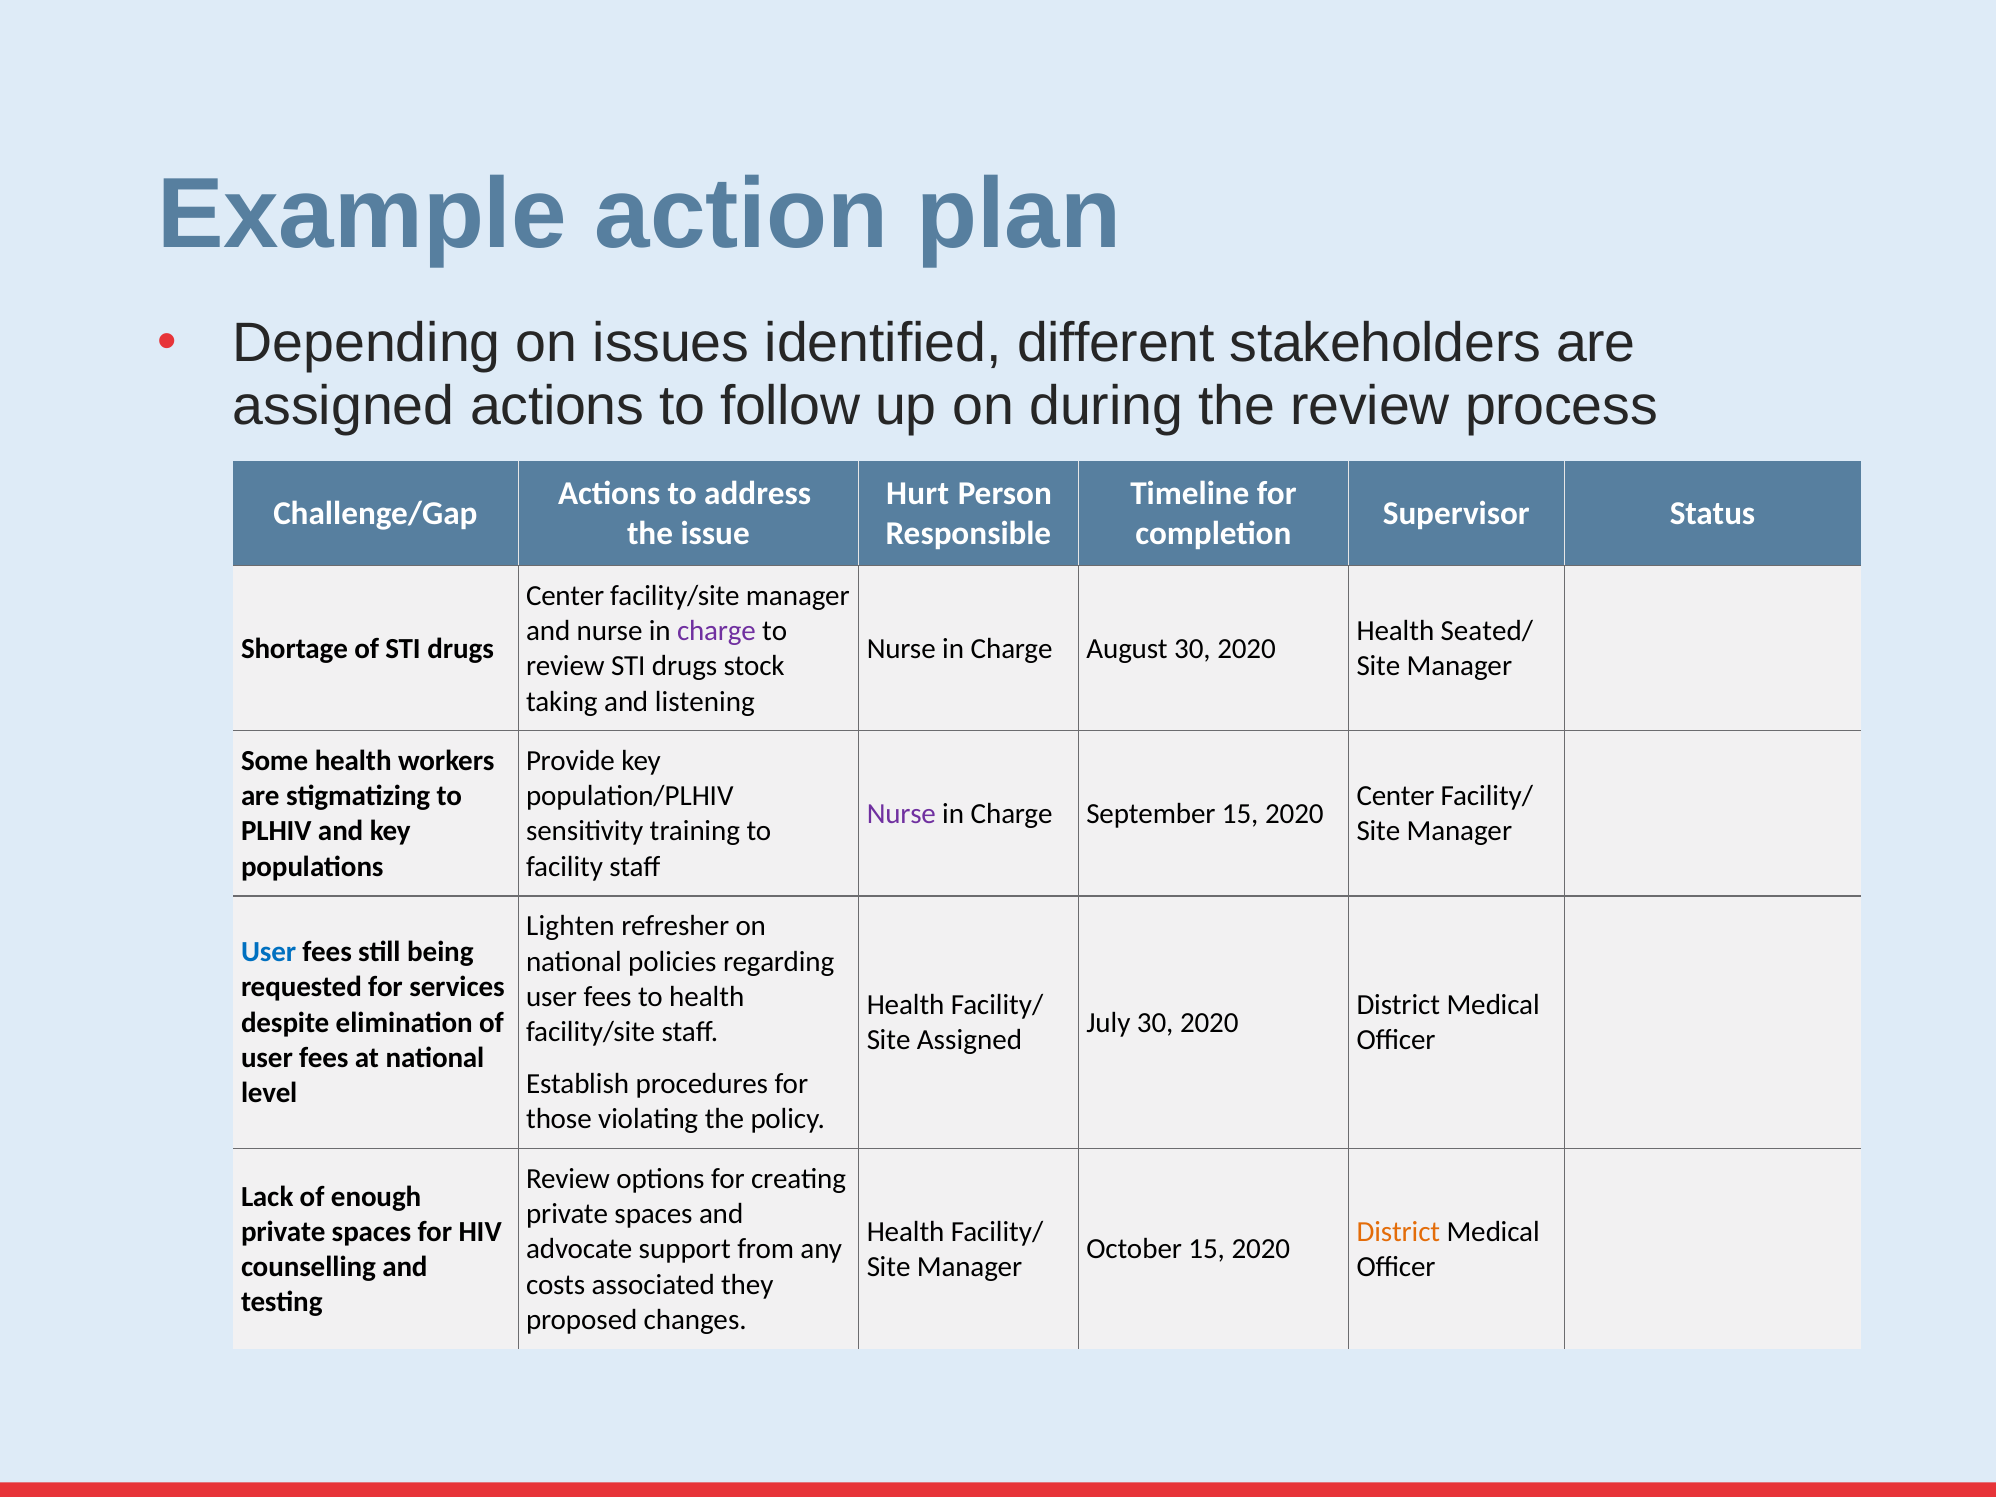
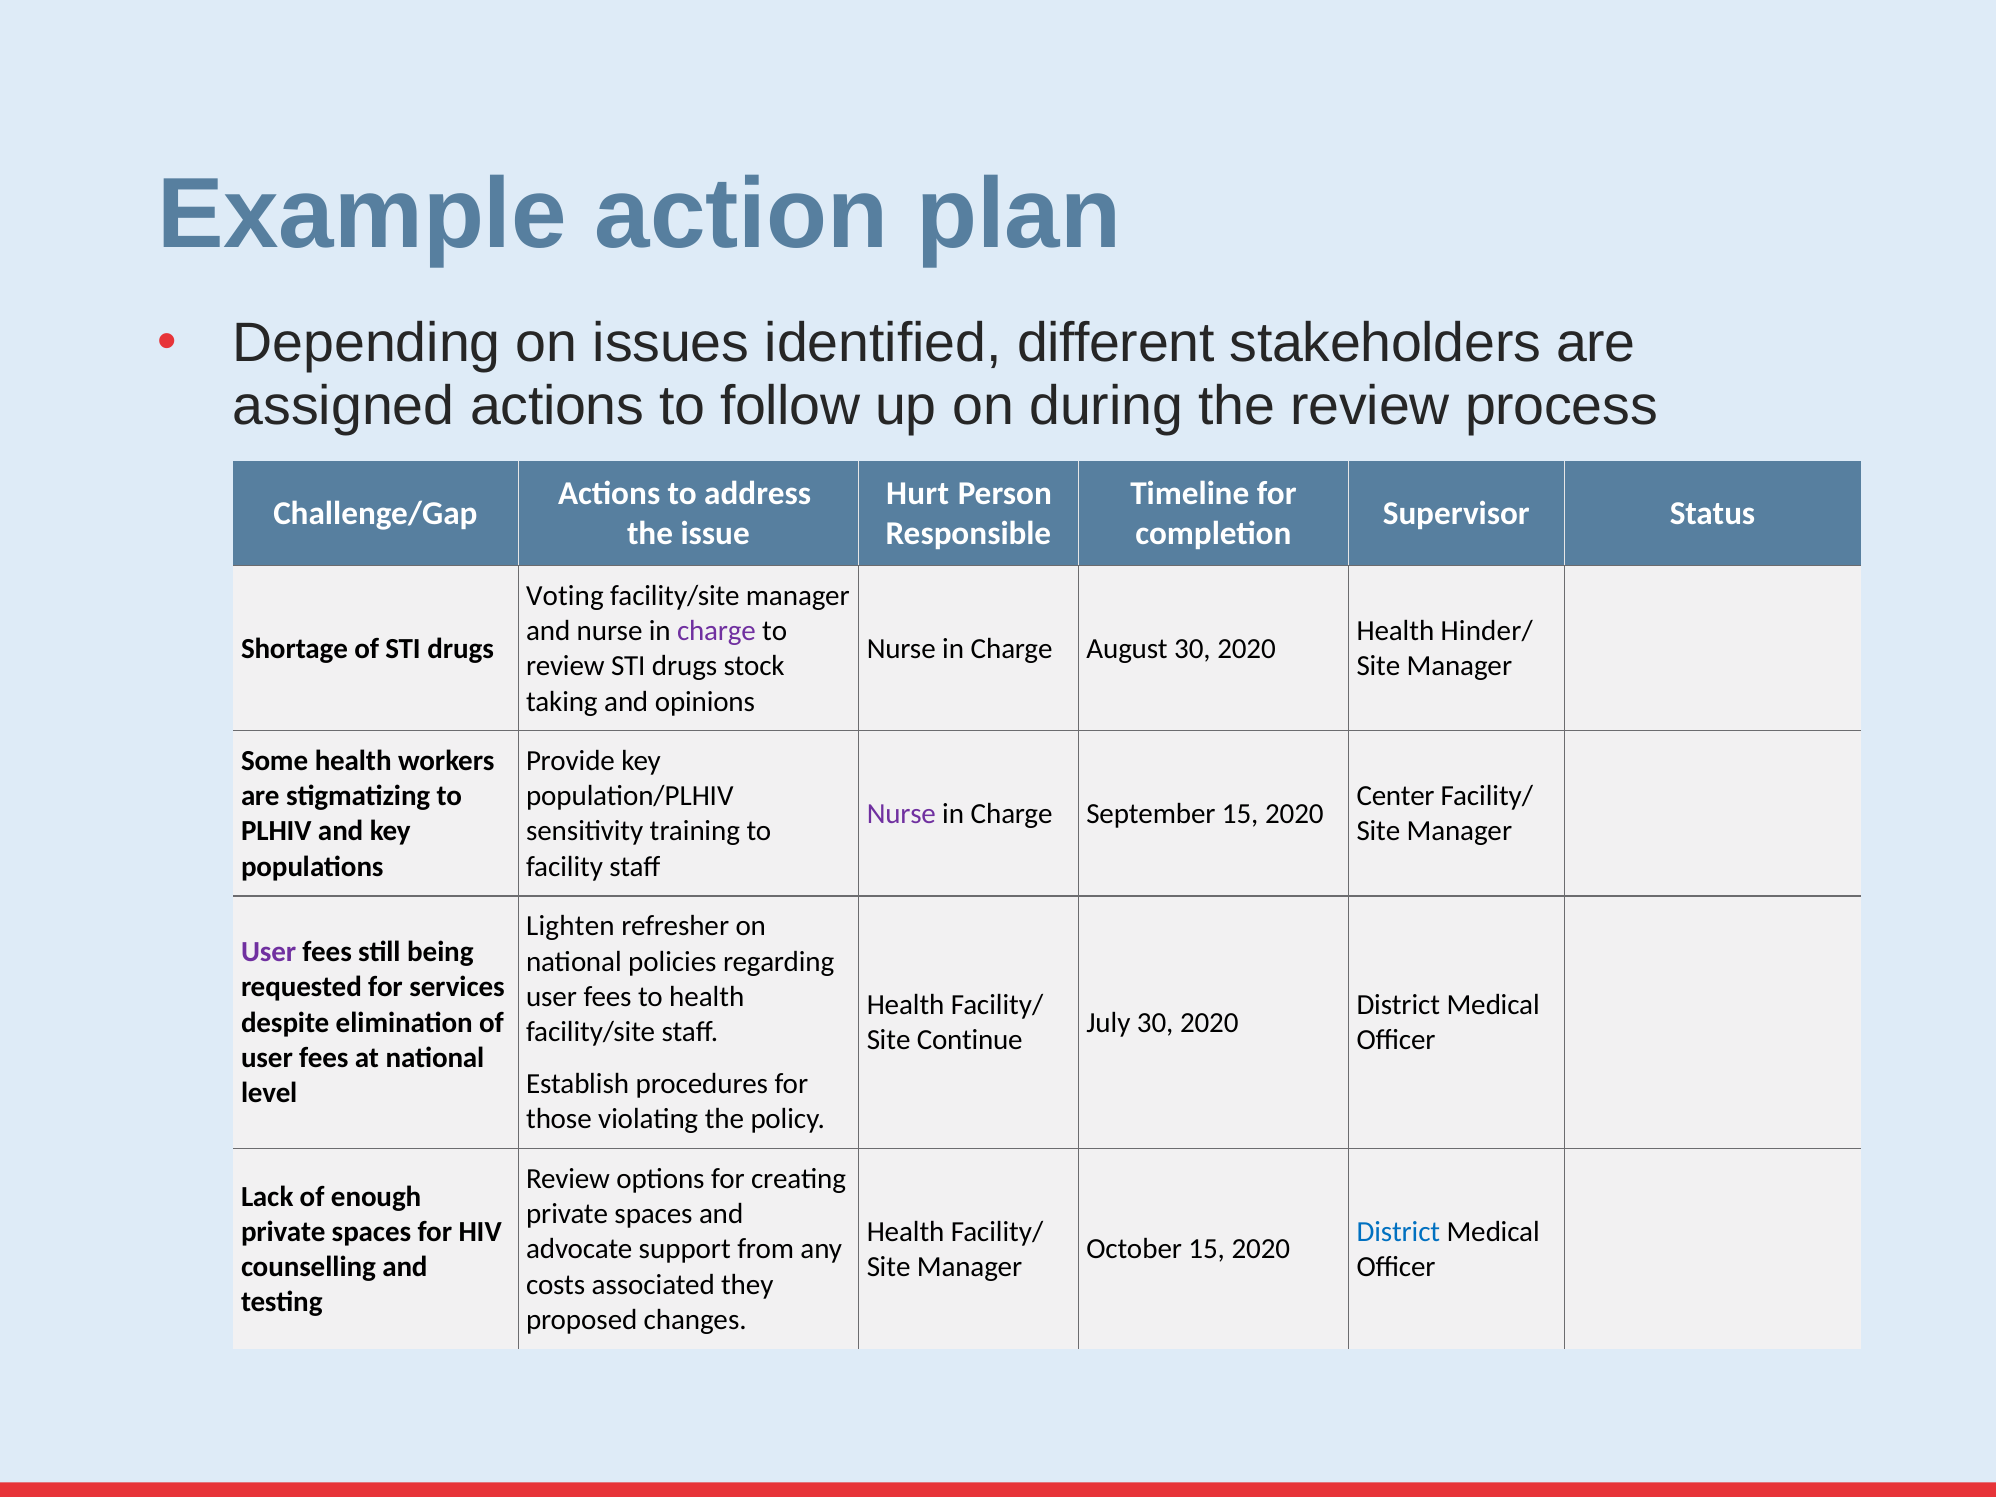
Center at (565, 596): Center -> Voting
Seated/: Seated/ -> Hinder/
listening: listening -> opinions
User at (269, 952) colour: blue -> purple
Site Assigned: Assigned -> Continue
District at (1398, 1232) colour: orange -> blue
